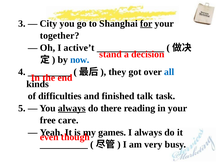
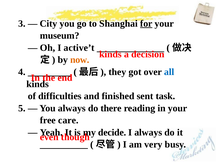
together: together -> museum
stand at (111, 54): stand -> kinds
now colour: blue -> orange
talk: talk -> sent
always at (72, 108) underline: present -> none
games: games -> decide
